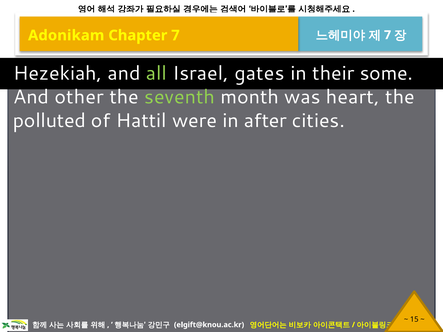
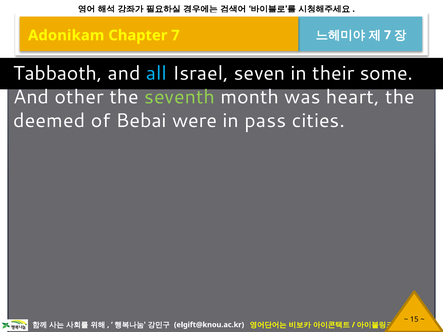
Hezekiah: Hezekiah -> Tabbaoth
all colour: light green -> light blue
gates: gates -> seven
polluted: polluted -> deemed
Hattil: Hattil -> Bebai
after: after -> pass
